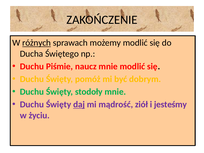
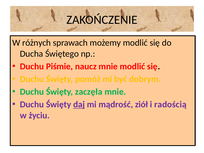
różnych underline: present -> none
stodoły: stodoły -> zaczęła
jesteśmy: jesteśmy -> radością
